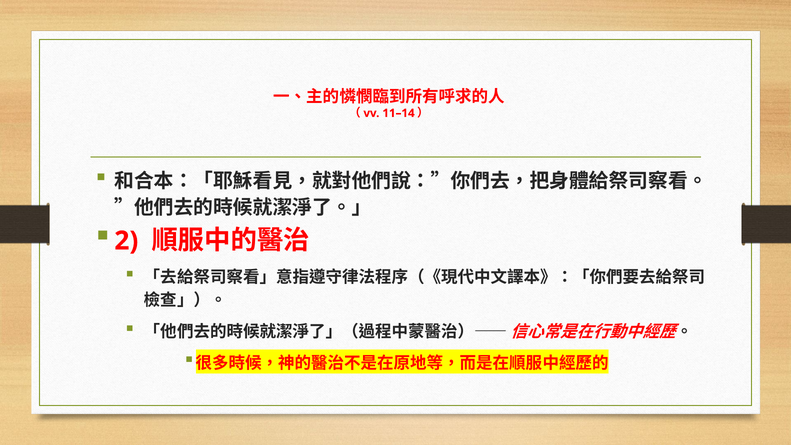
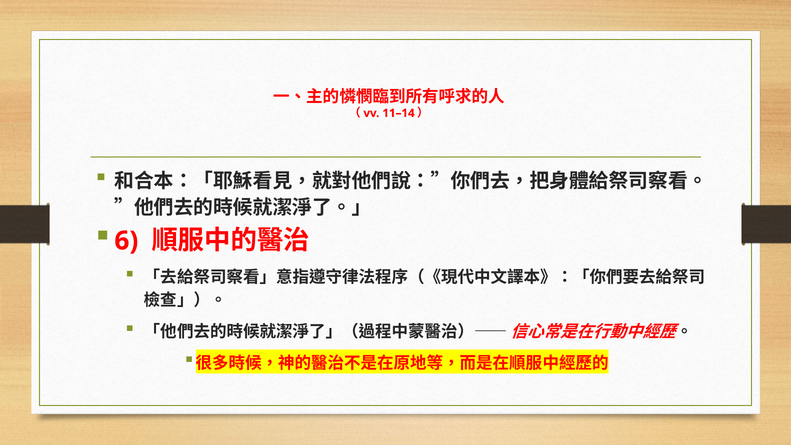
2: 2 -> 6
